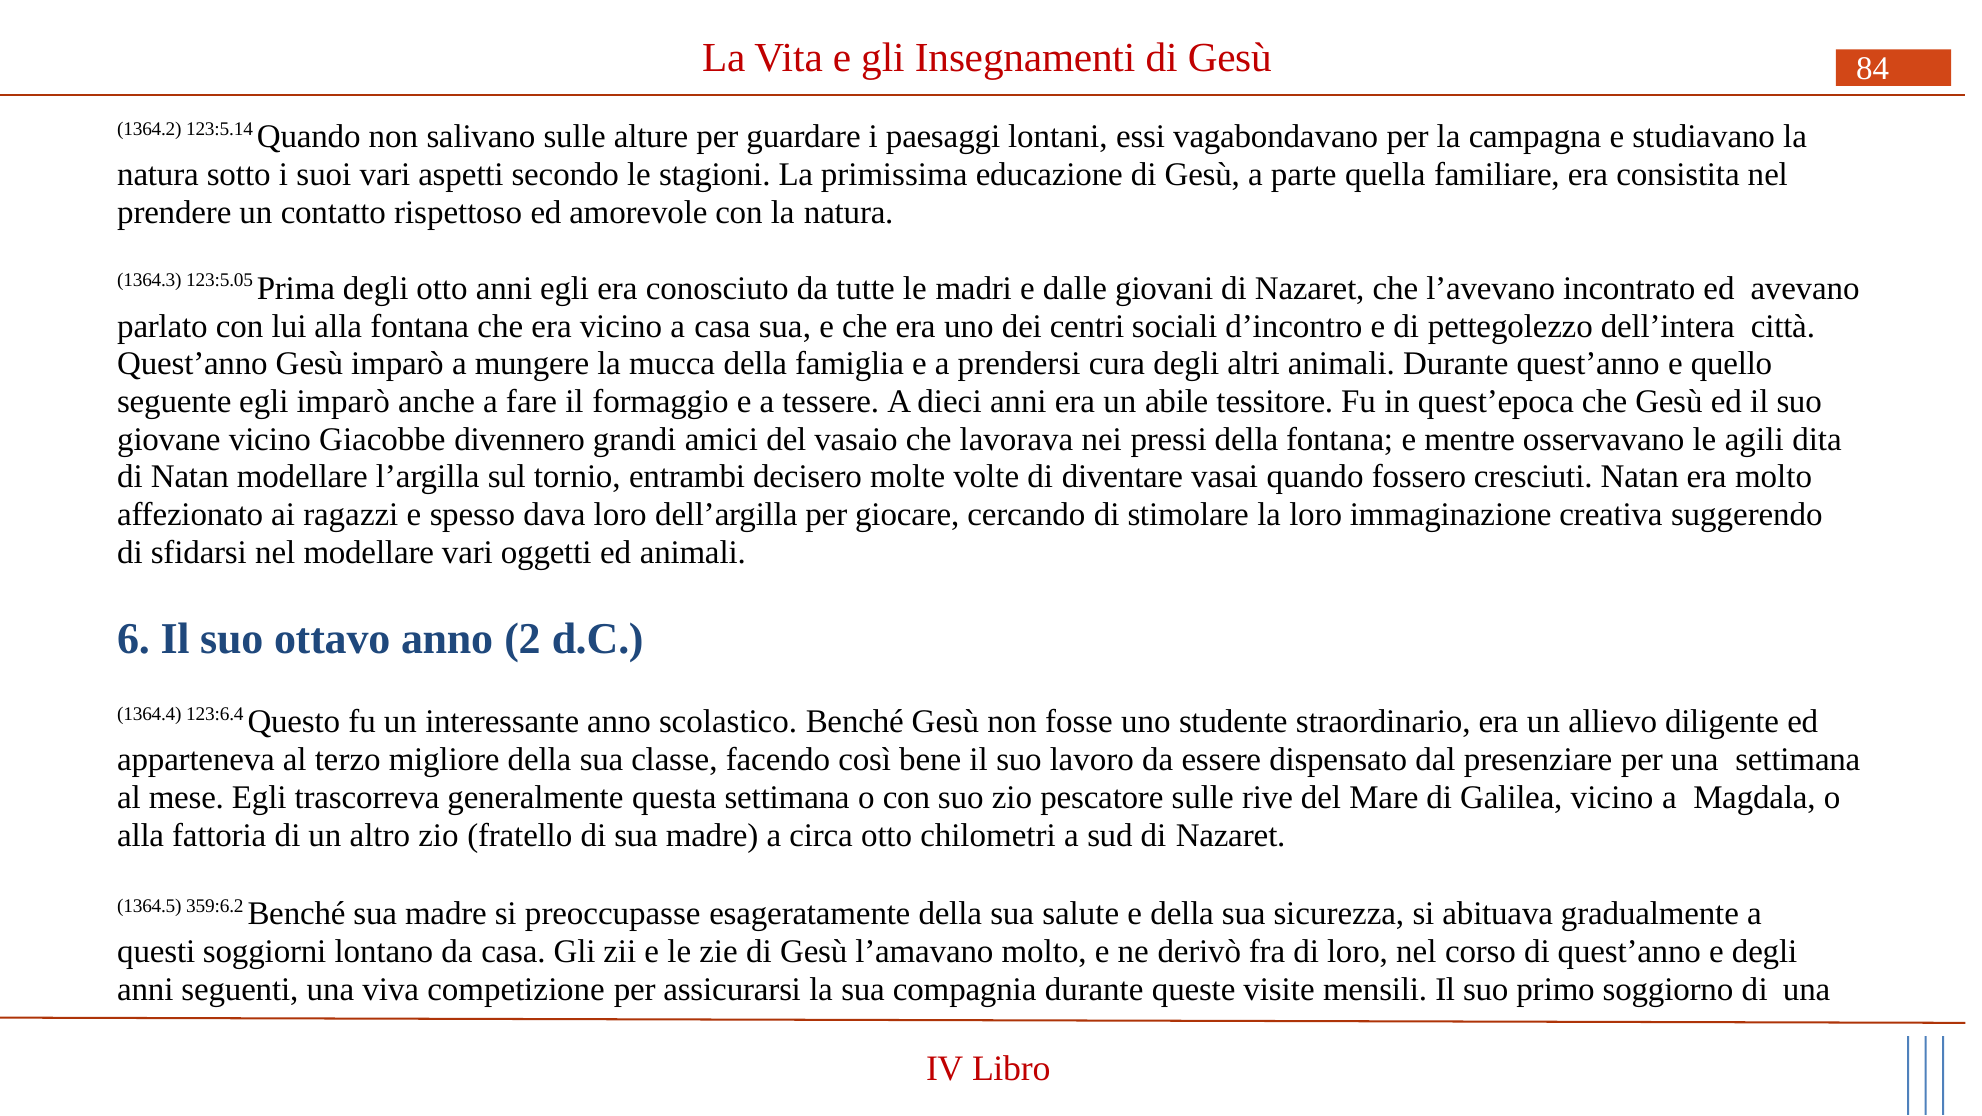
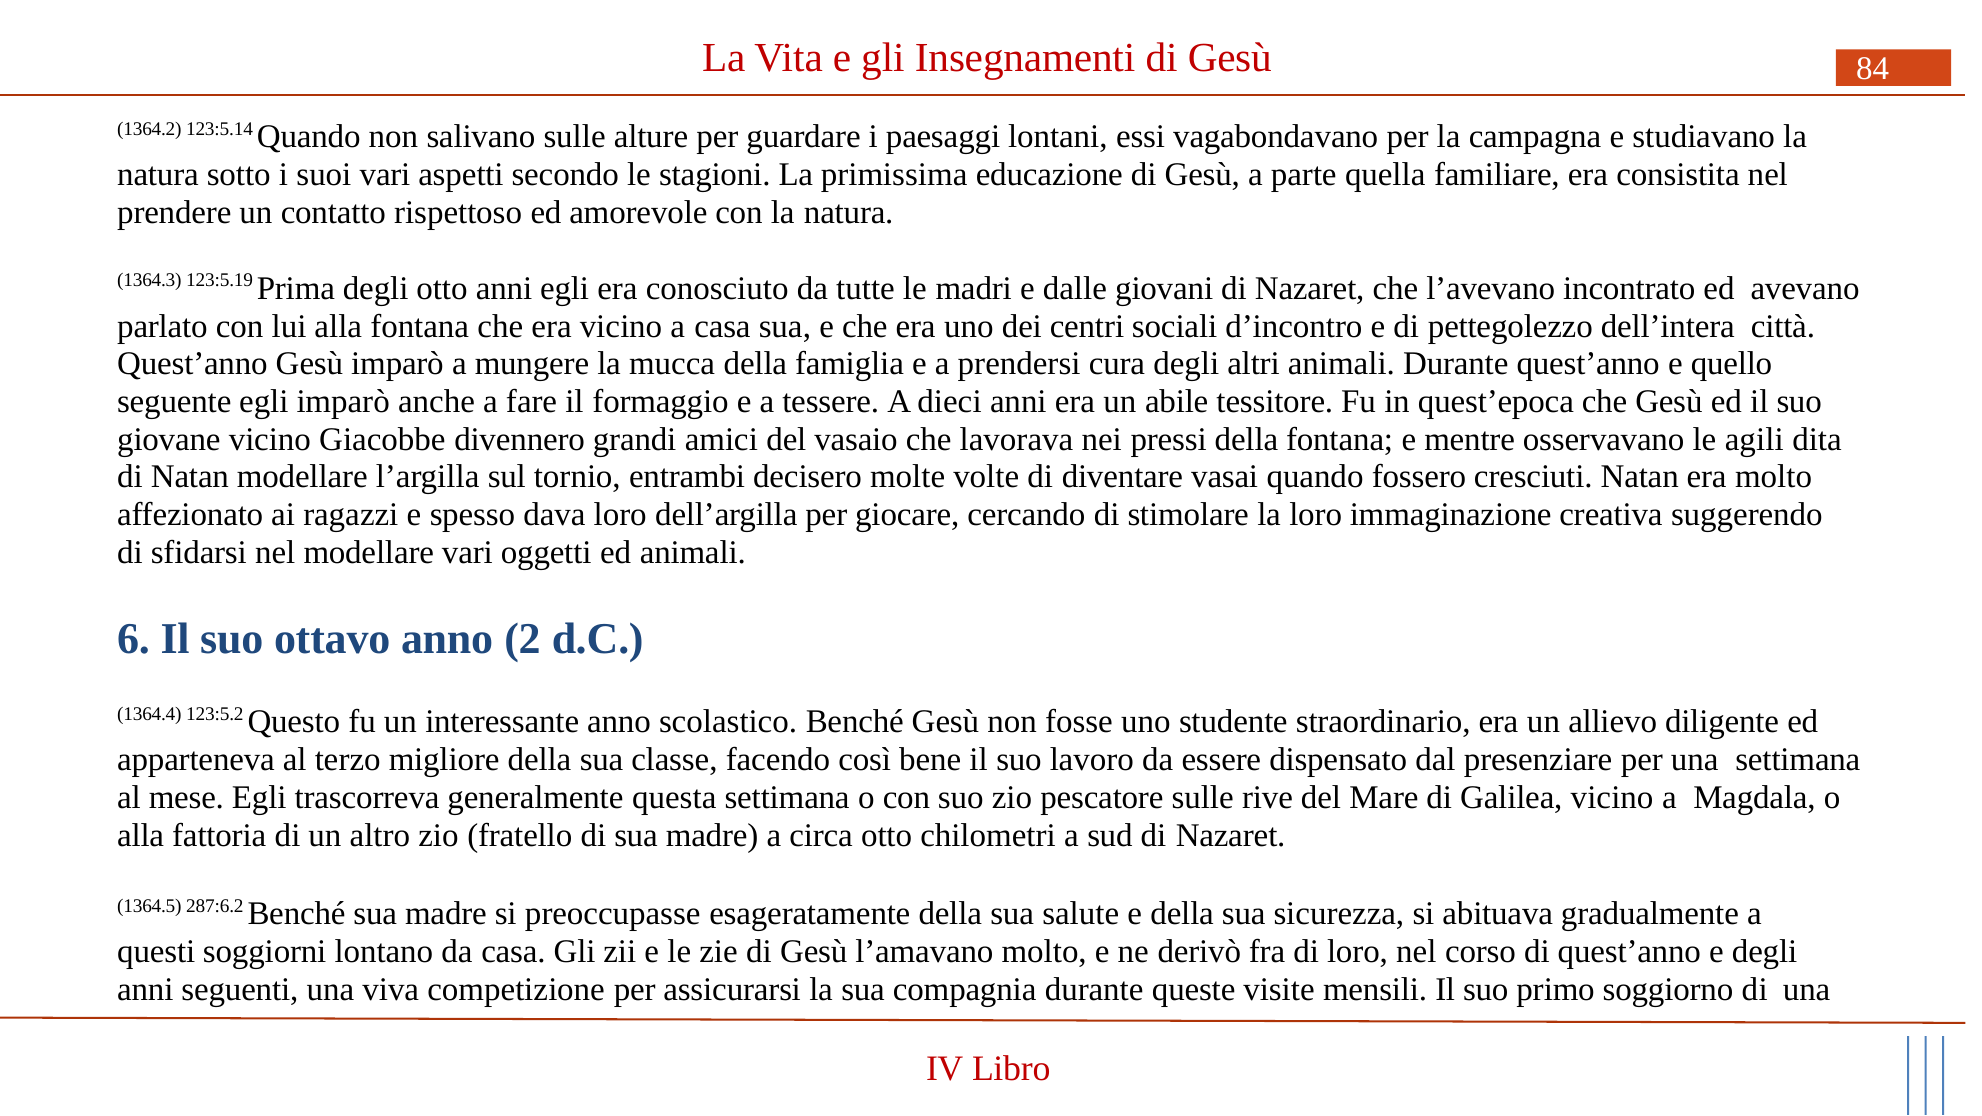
123:5.05: 123:5.05 -> 123:5.19
123:6.4: 123:6.4 -> 123:5.2
359:6.2: 359:6.2 -> 287:6.2
